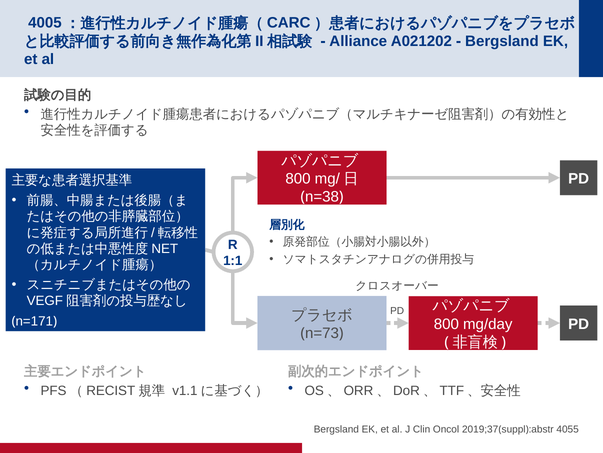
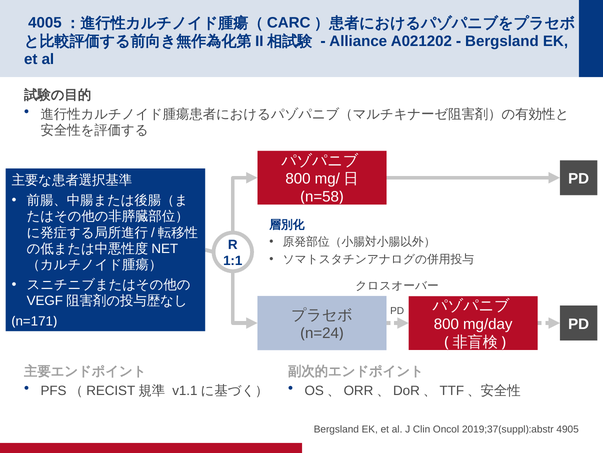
n=38: n=38 -> n=58
n=73: n=73 -> n=24
4055: 4055 -> 4905
